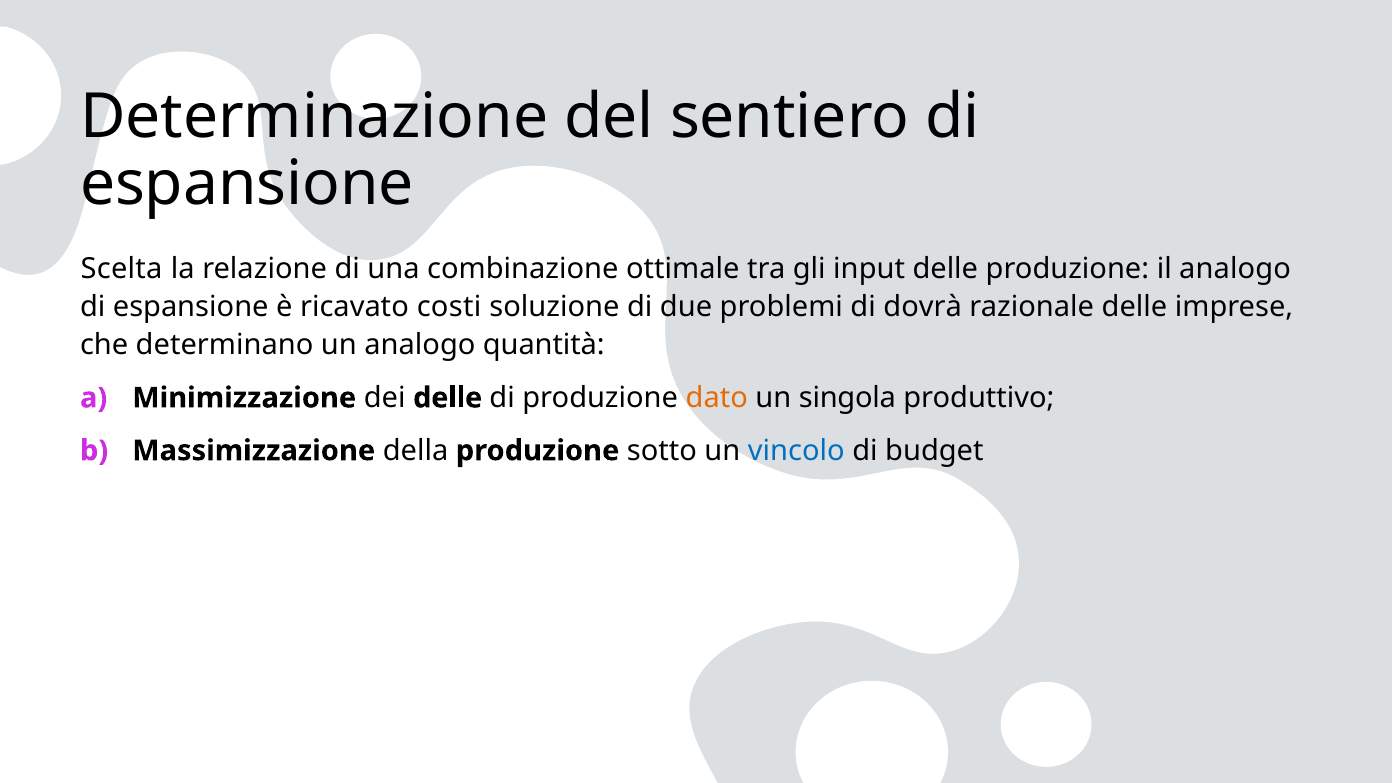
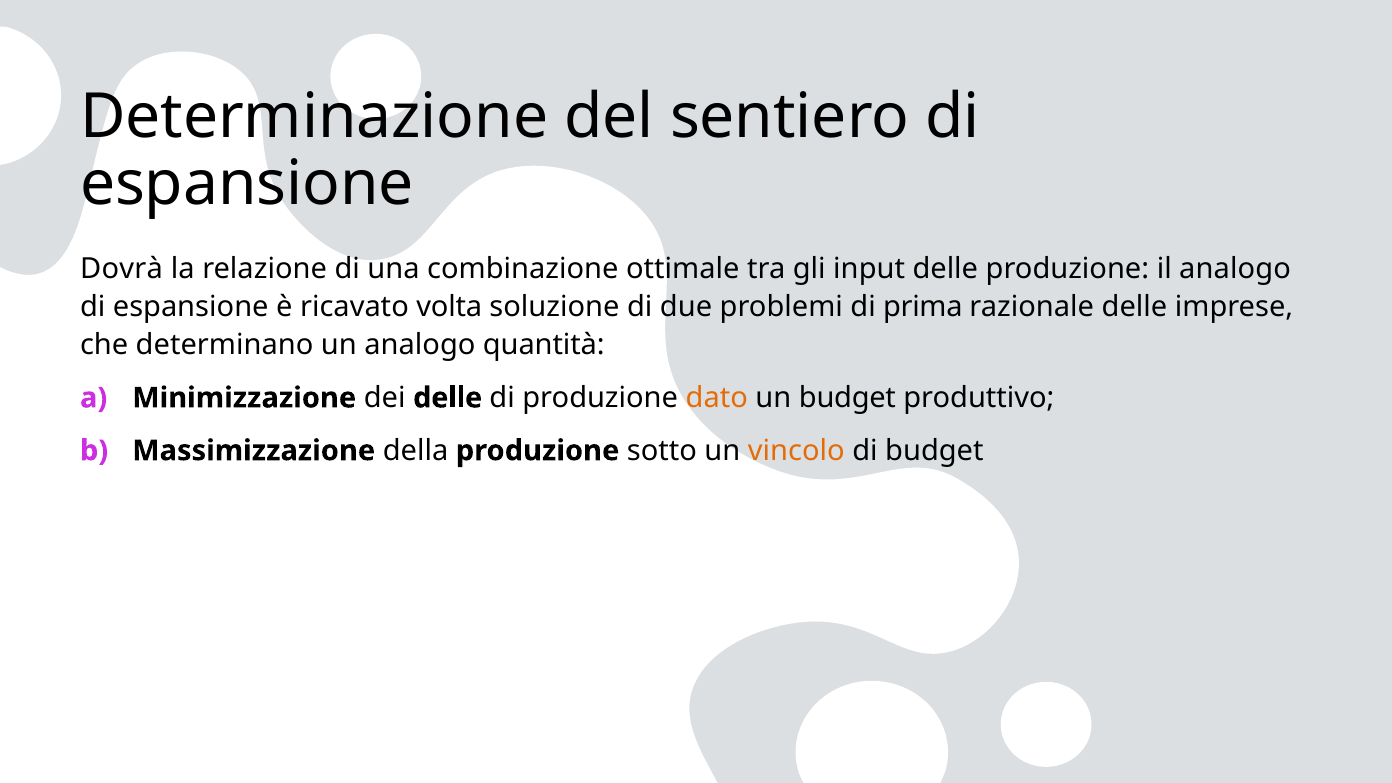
Scelta: Scelta -> Dovrà
costi: costi -> volta
dovrà: dovrà -> prima
un singola: singola -> budget
vincolo colour: blue -> orange
